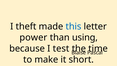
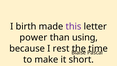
theft: theft -> birth
this colour: blue -> purple
test: test -> rest
